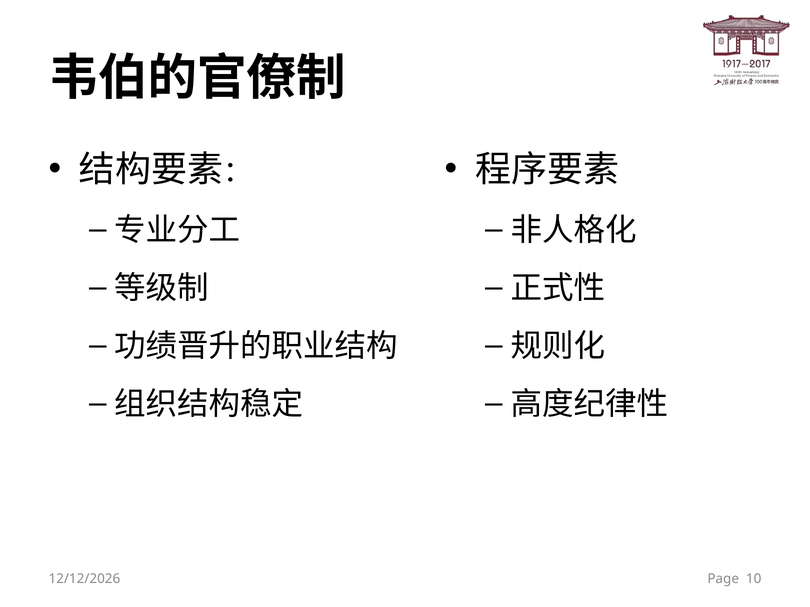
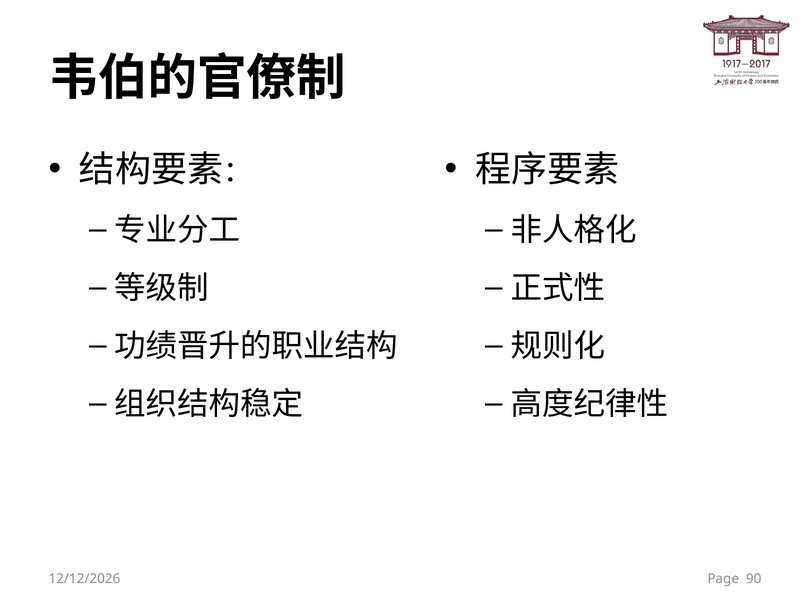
10: 10 -> 90
